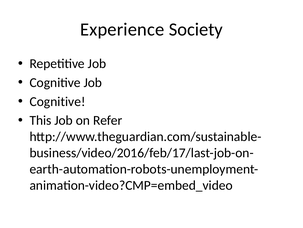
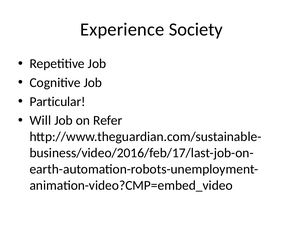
Cognitive at (57, 101): Cognitive -> Particular
This: This -> Will
